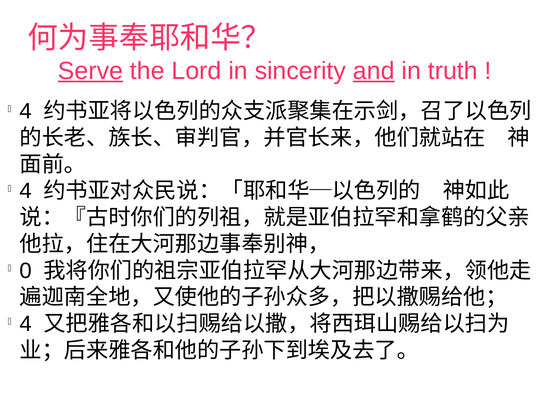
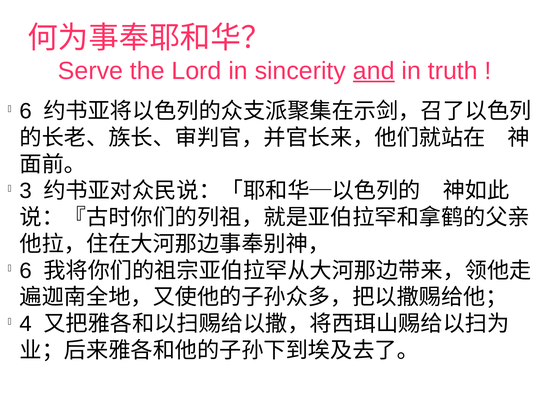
Serve underline: present -> none
4 at (26, 111): 4 -> 6
4 at (26, 191): 4 -> 3
0 at (26, 271): 0 -> 6
